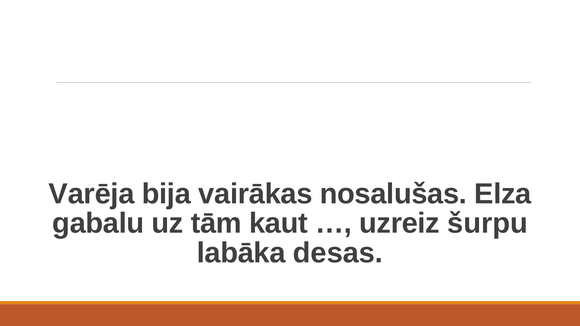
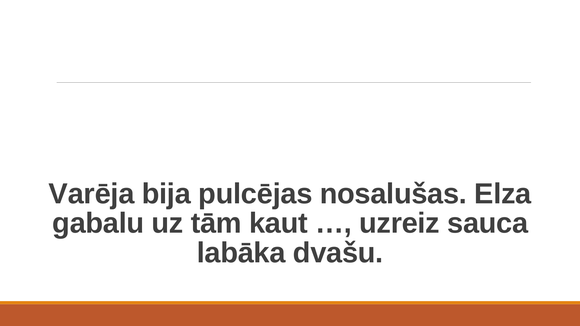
vairākas: vairākas -> pulcējas
šurpu: šurpu -> sauca
desas: desas -> dvašu
